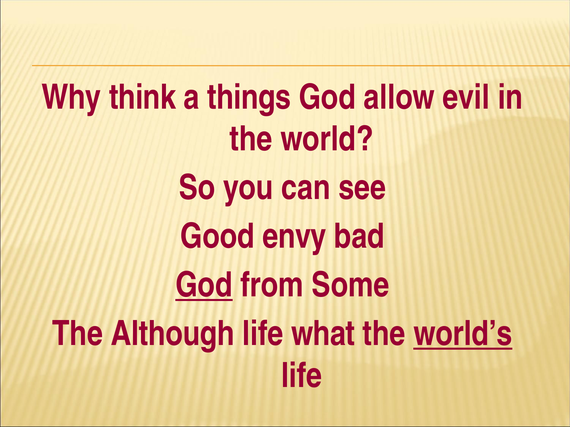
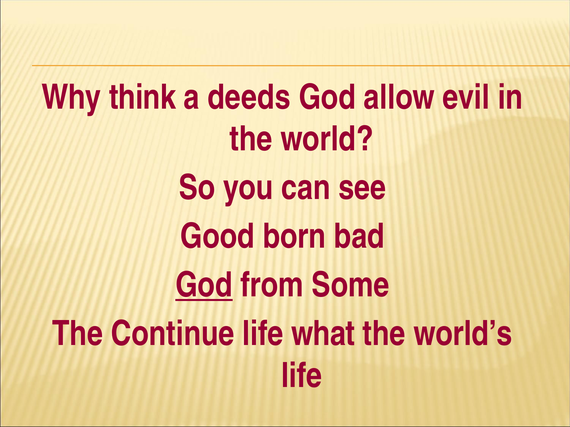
things: things -> deeds
envy: envy -> born
Although: Although -> Continue
world’s underline: present -> none
